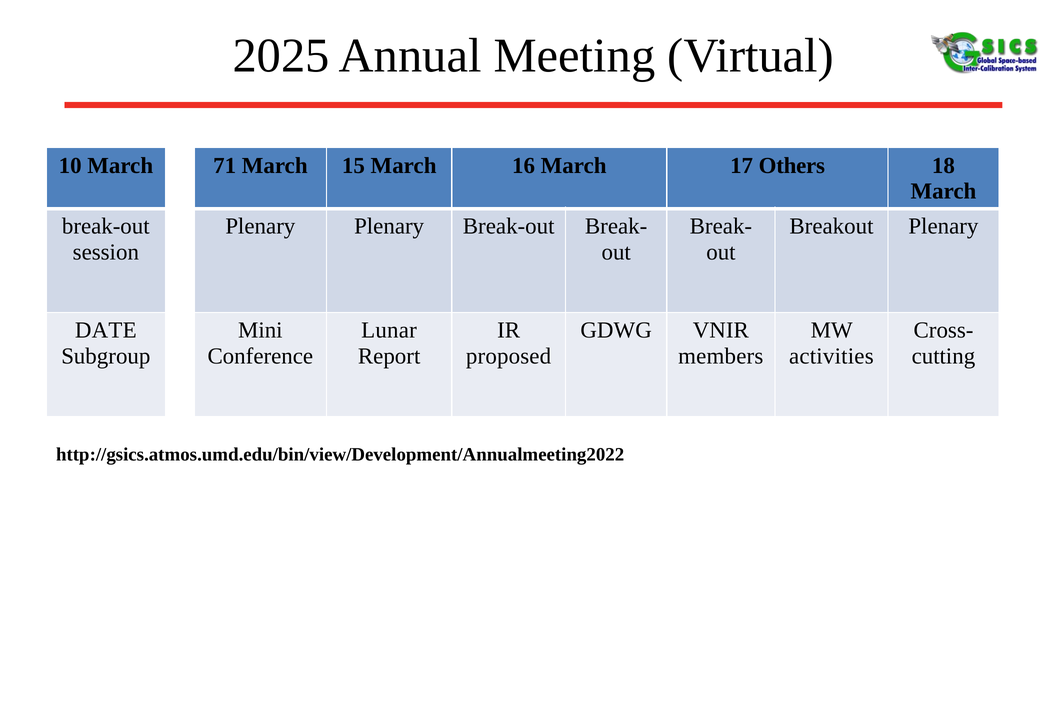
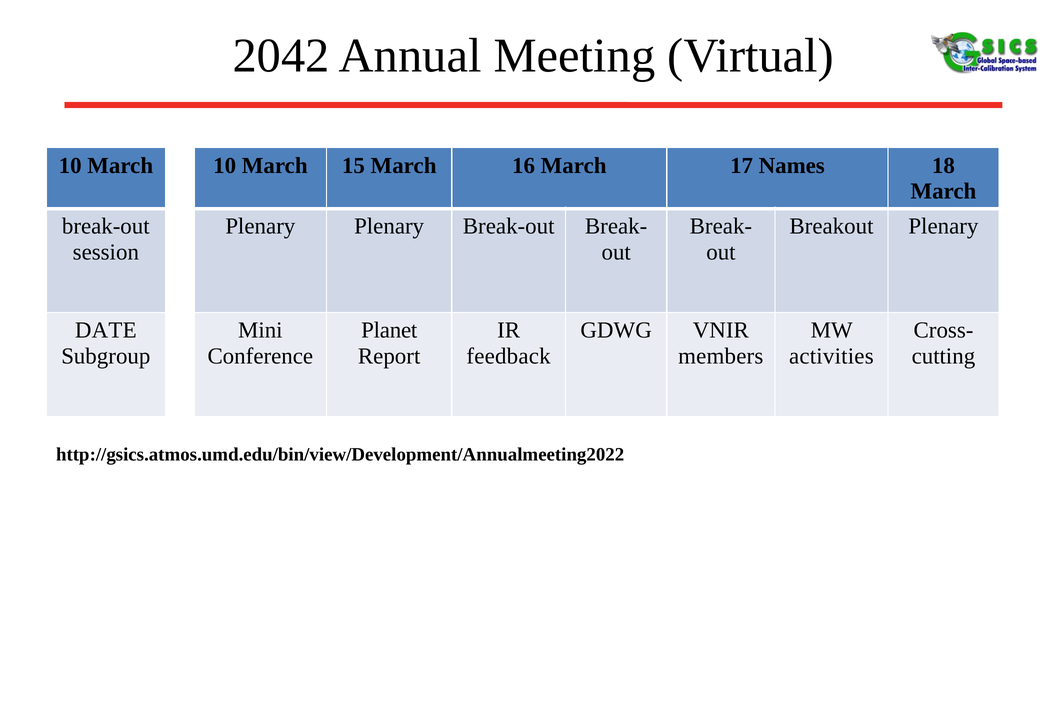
2025: 2025 -> 2042
March 71: 71 -> 10
Others: Others -> Names
Lunar: Lunar -> Planet
proposed: proposed -> feedback
